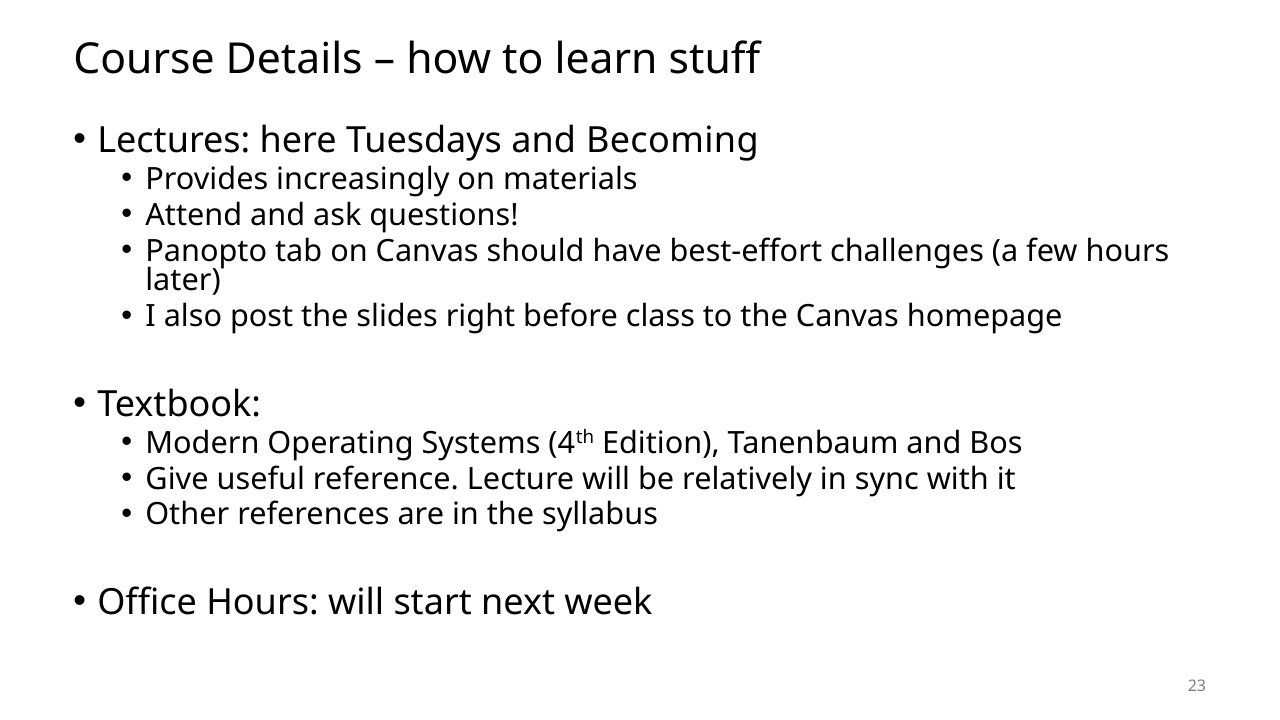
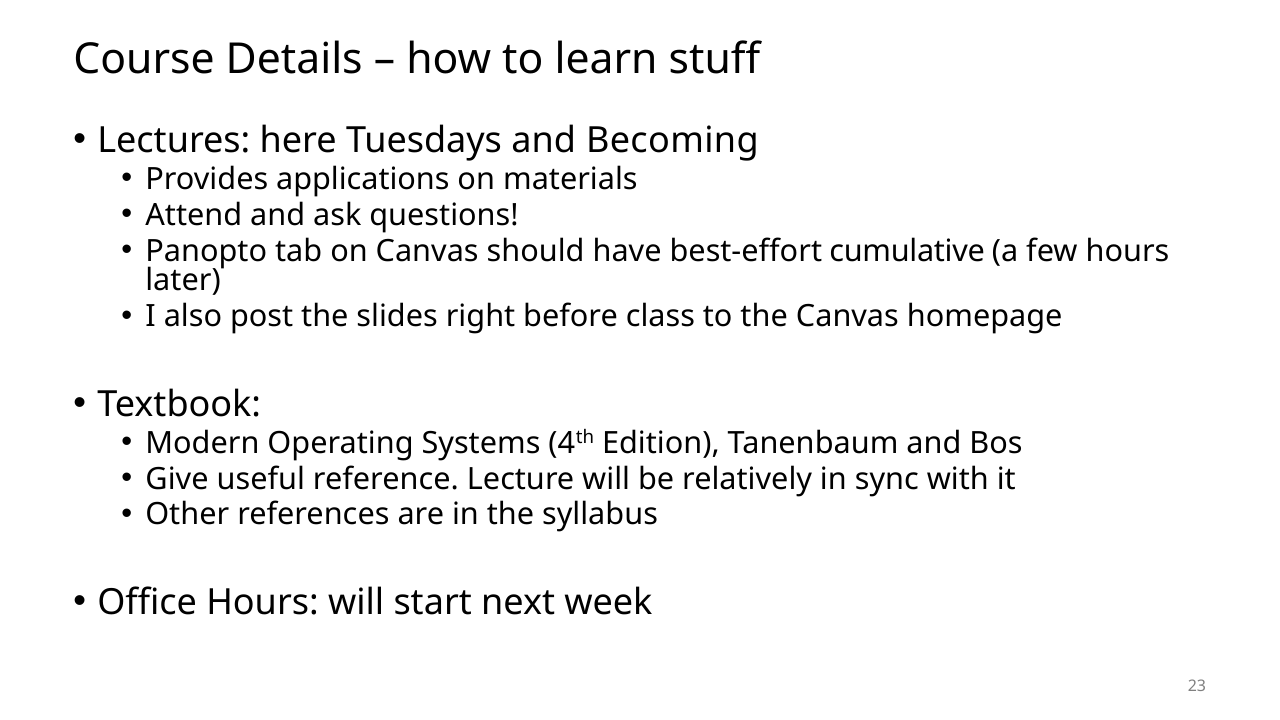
increasingly: increasingly -> applications
challenges: challenges -> cumulative
